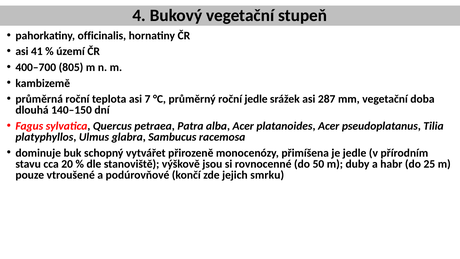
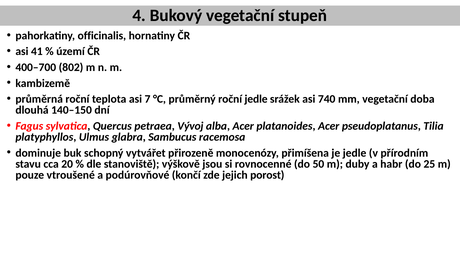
805: 805 -> 802
287: 287 -> 740
Patra: Patra -> Vývoj
smrku: smrku -> porost
